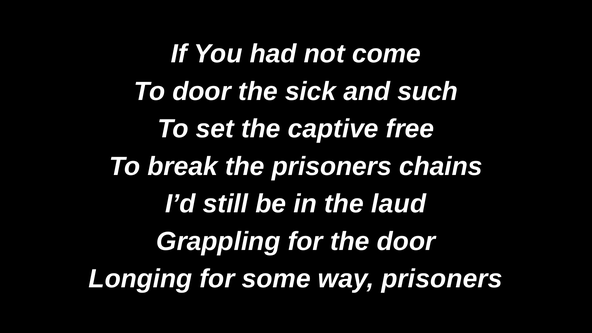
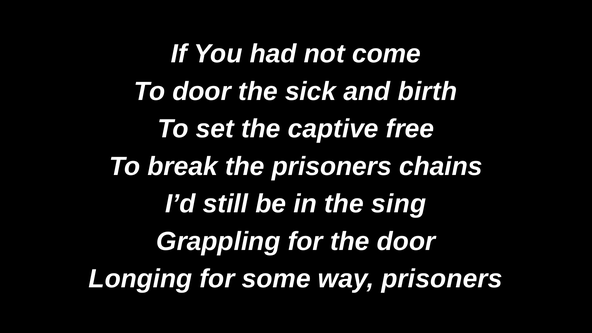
such: such -> birth
laud: laud -> sing
